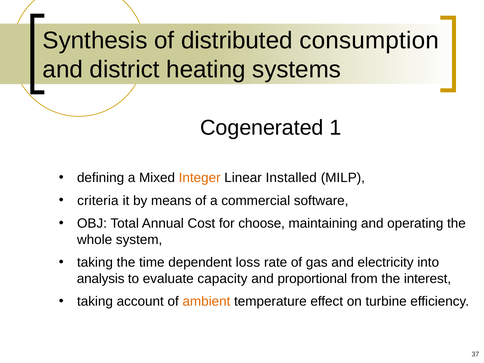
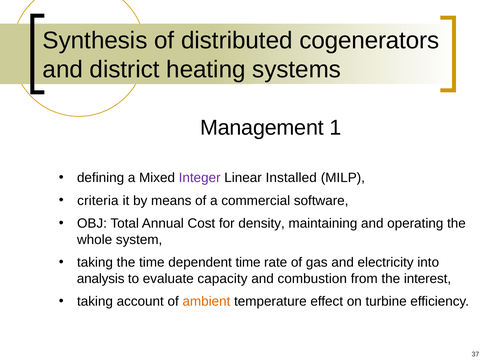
consumption: consumption -> cogenerators
Cogenerated: Cogenerated -> Management
Integer colour: orange -> purple
choose: choose -> density
dependent loss: loss -> time
proportional: proportional -> combustion
